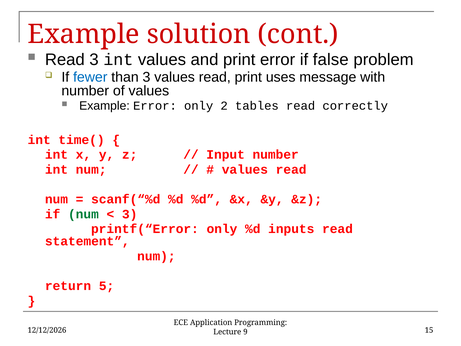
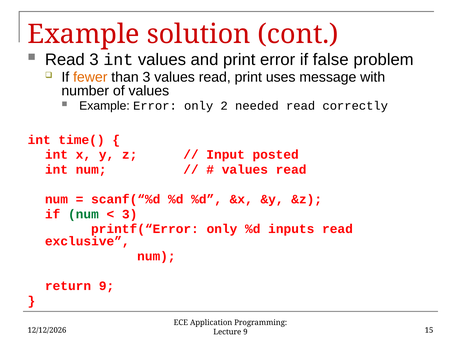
fewer colour: blue -> orange
tables: tables -> needed
Input number: number -> posted
statement: statement -> exclusive
return 5: 5 -> 9
